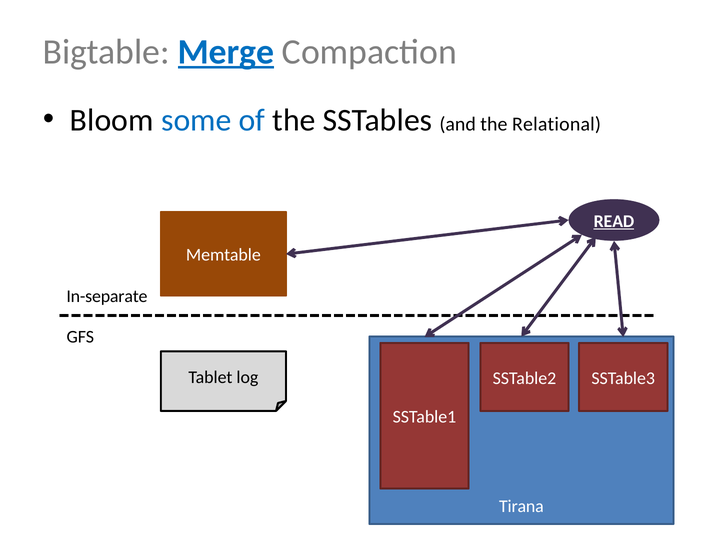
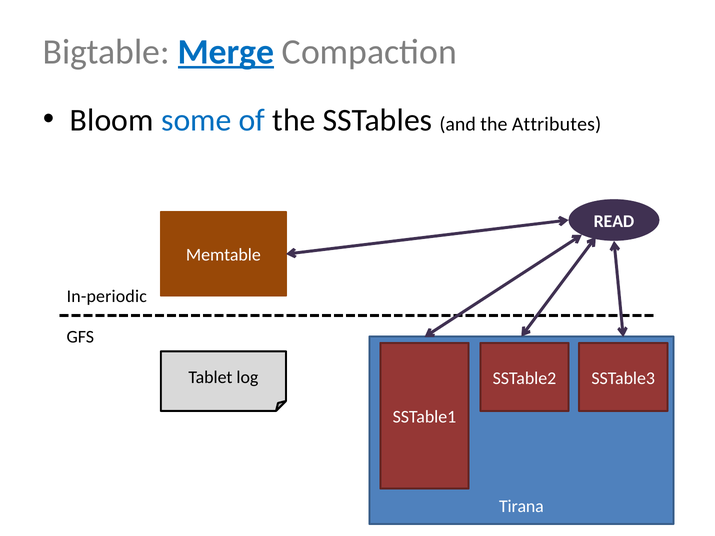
Relational: Relational -> Attributes
READ underline: present -> none
In-separate: In-separate -> In-periodic
